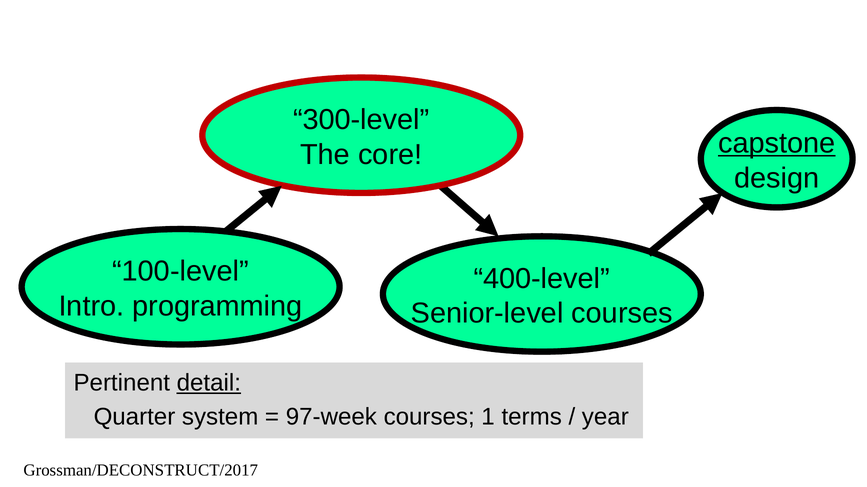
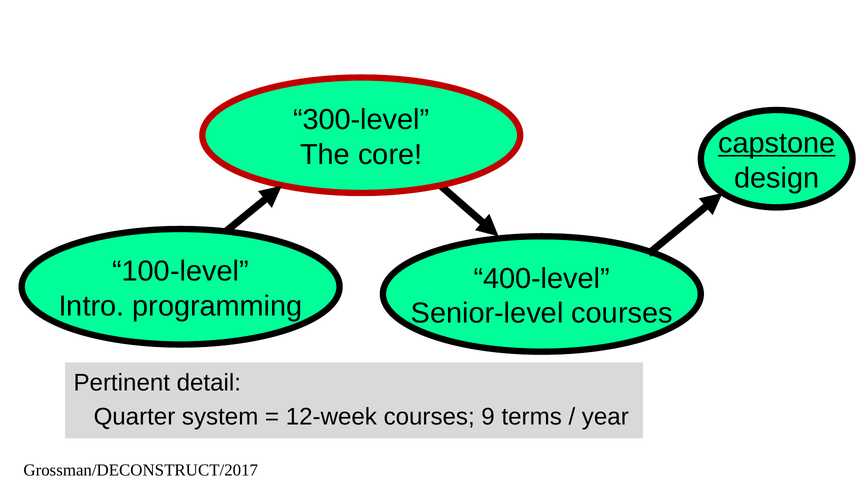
detail underline: present -> none
97-week: 97-week -> 12-week
1: 1 -> 9
